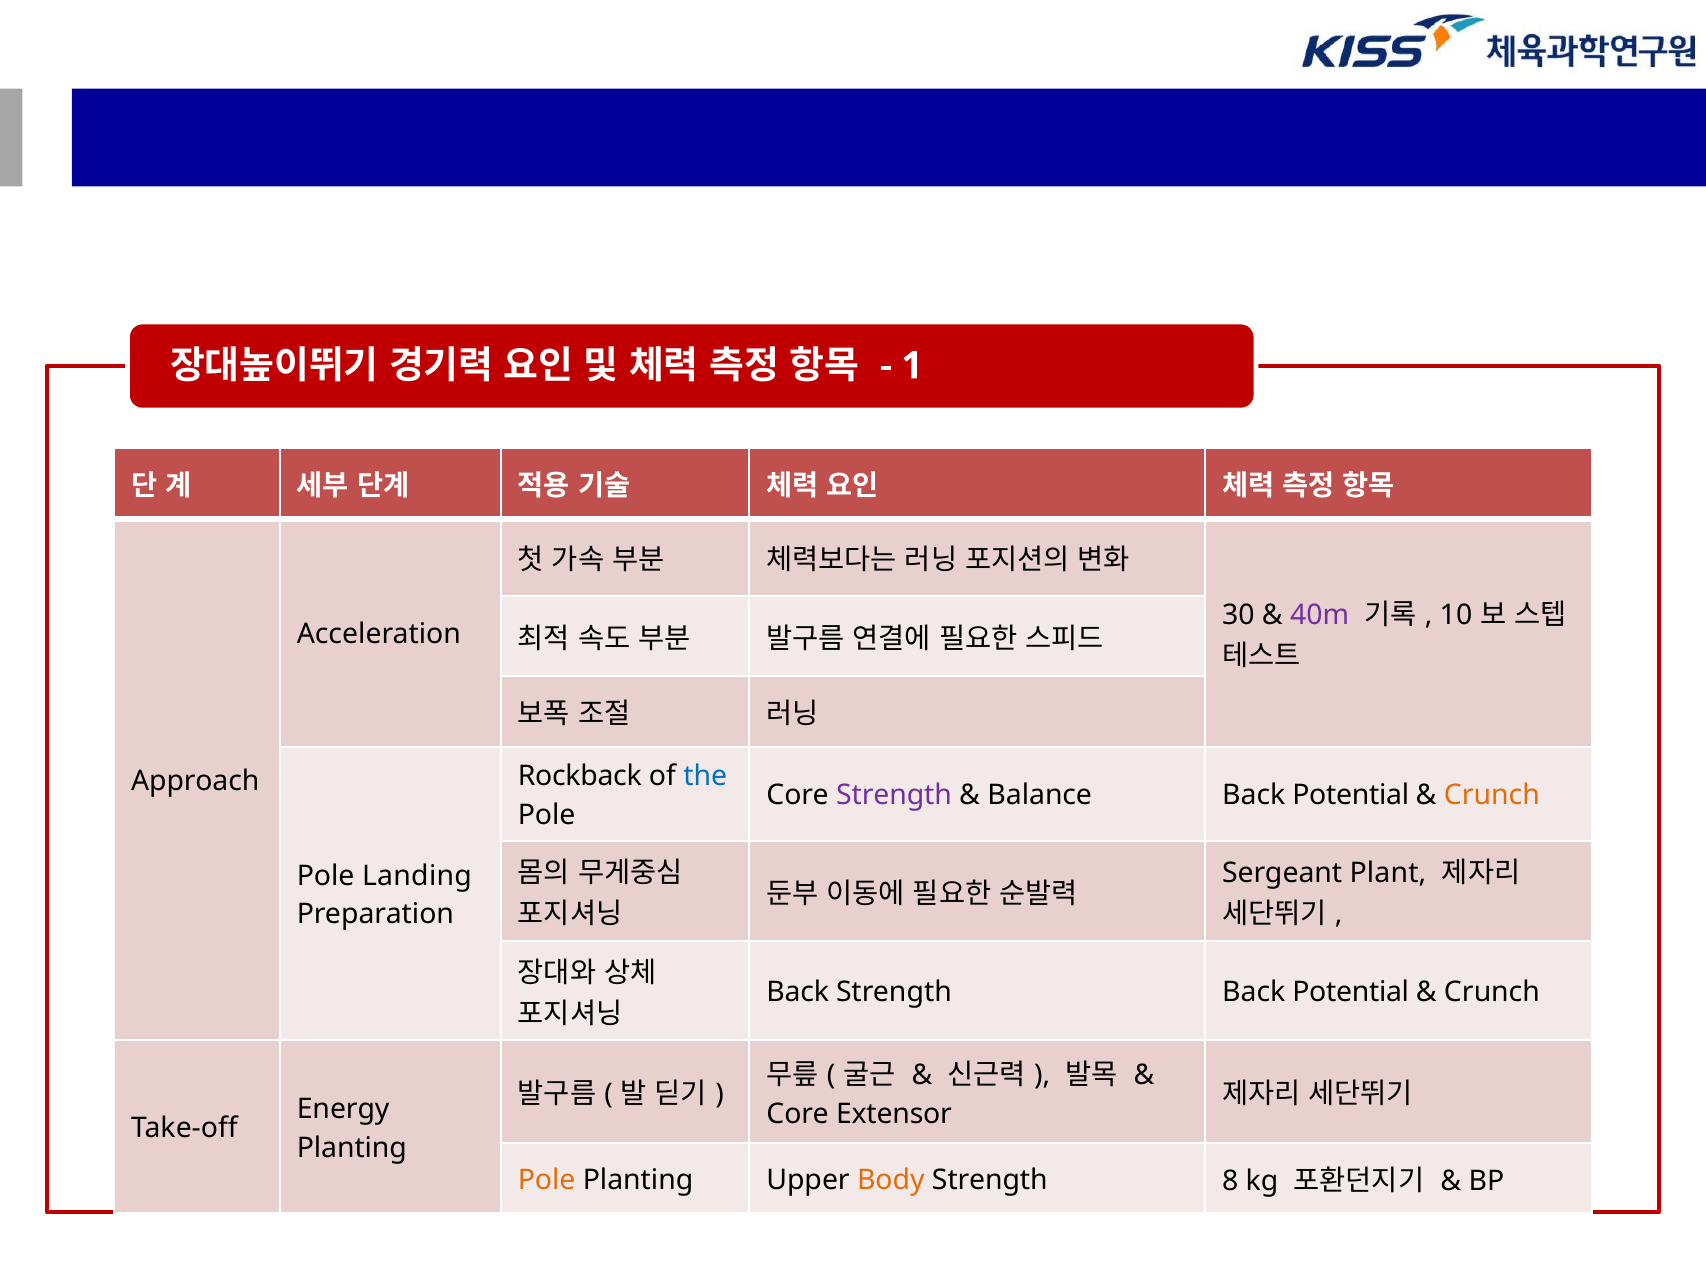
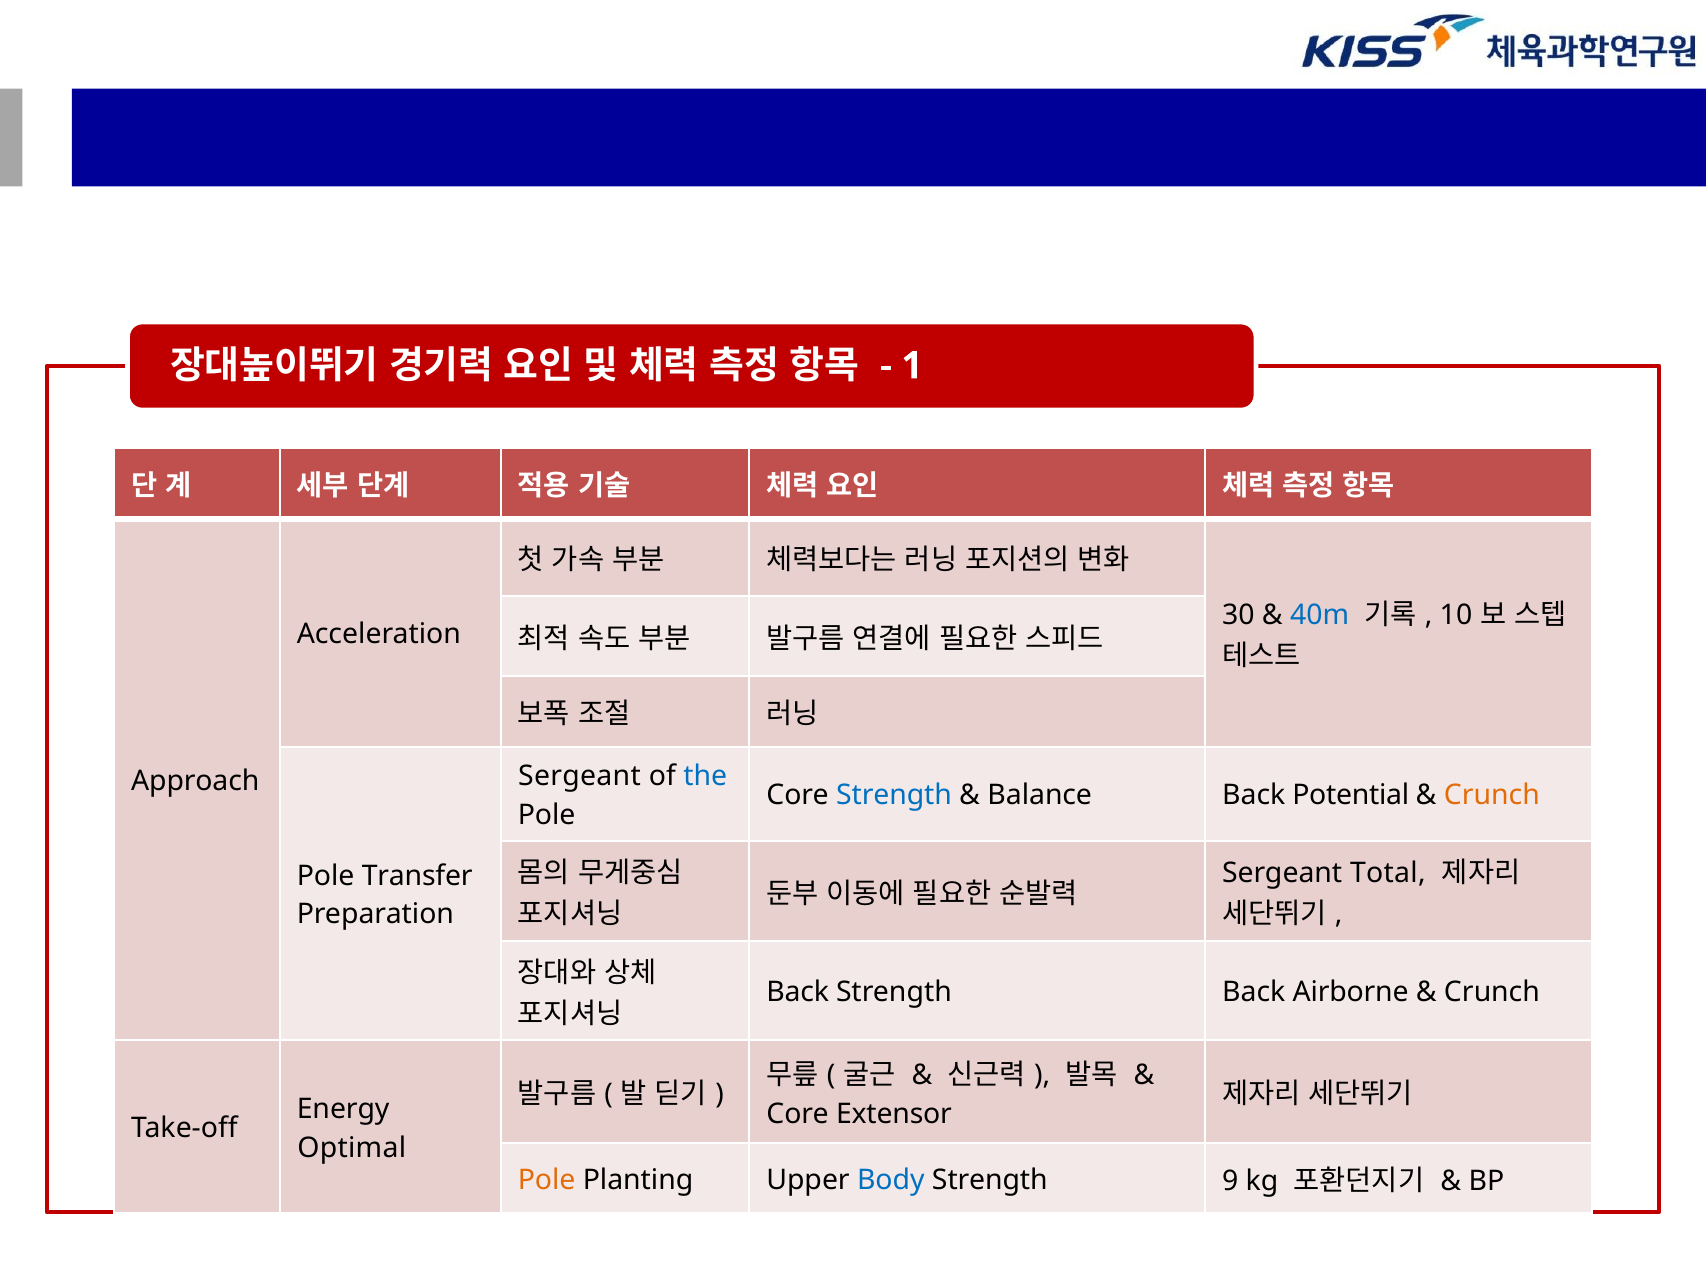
40m colour: purple -> blue
Rockback at (580, 776): Rockback -> Sergeant
Strength at (894, 796) colour: purple -> blue
Plant: Plant -> Total
Landing: Landing -> Transfer
Strength Back Potential: Potential -> Airborne
Planting at (352, 1148): Planting -> Optimal
Body colour: orange -> blue
8: 8 -> 9
